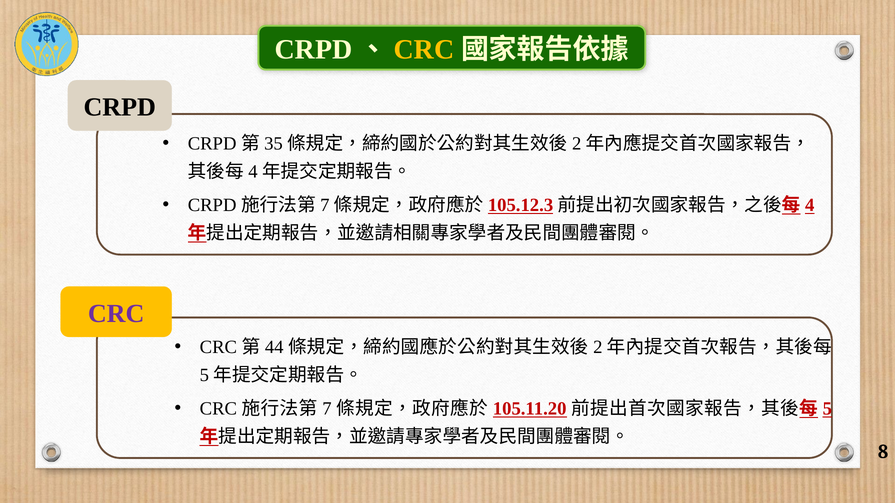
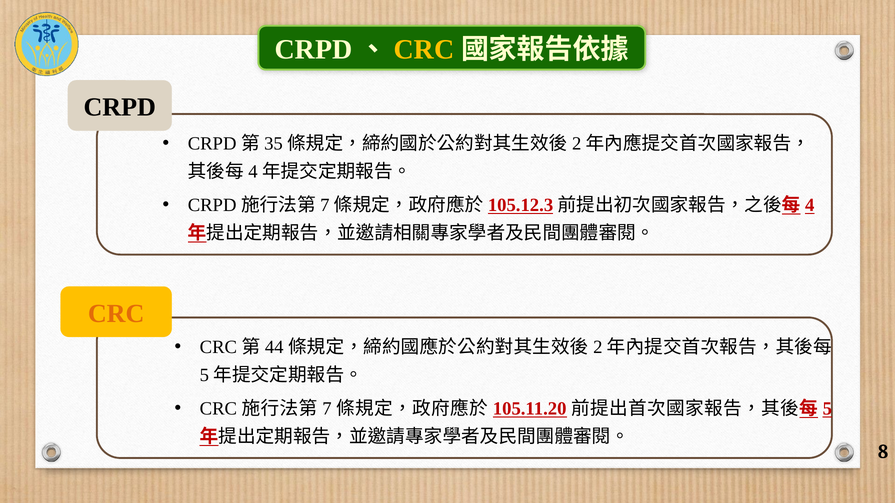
CRC at (116, 314) colour: purple -> orange
